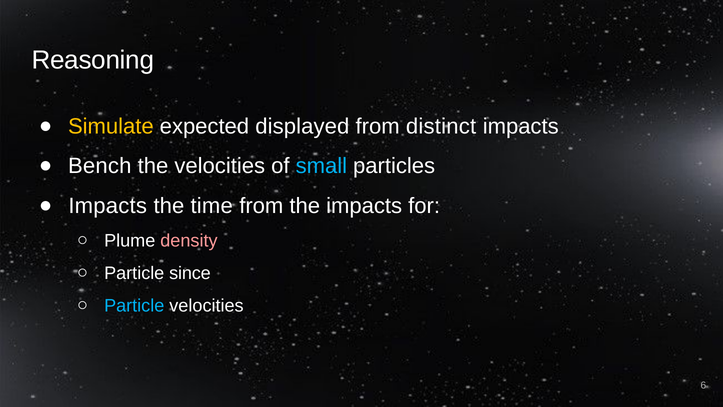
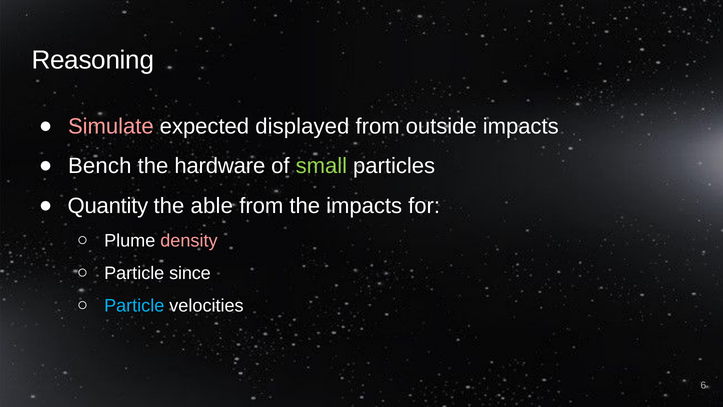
Simulate colour: yellow -> pink
distinct: distinct -> outside
the velocities: velocities -> hardware
small colour: light blue -> light green
Impacts at (108, 206): Impacts -> Quantity
time: time -> able
